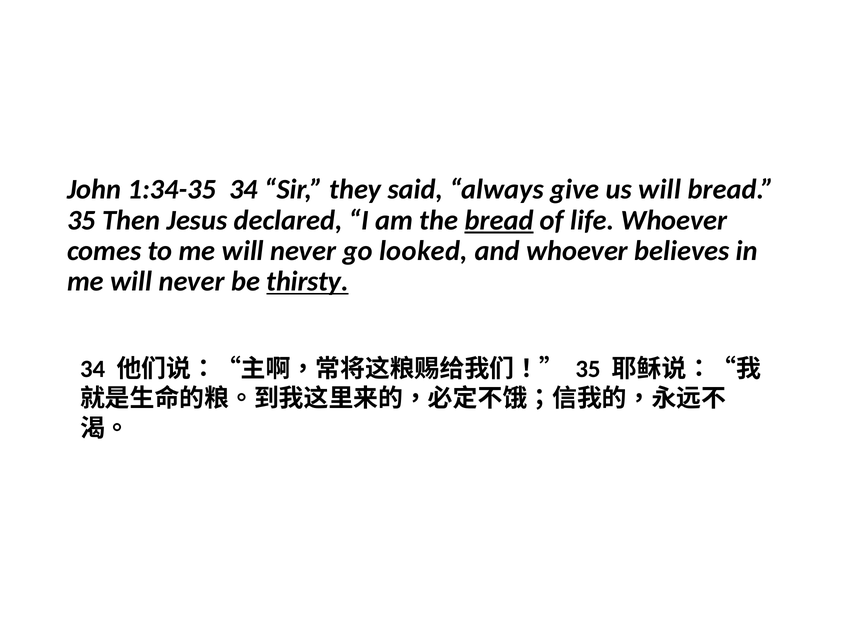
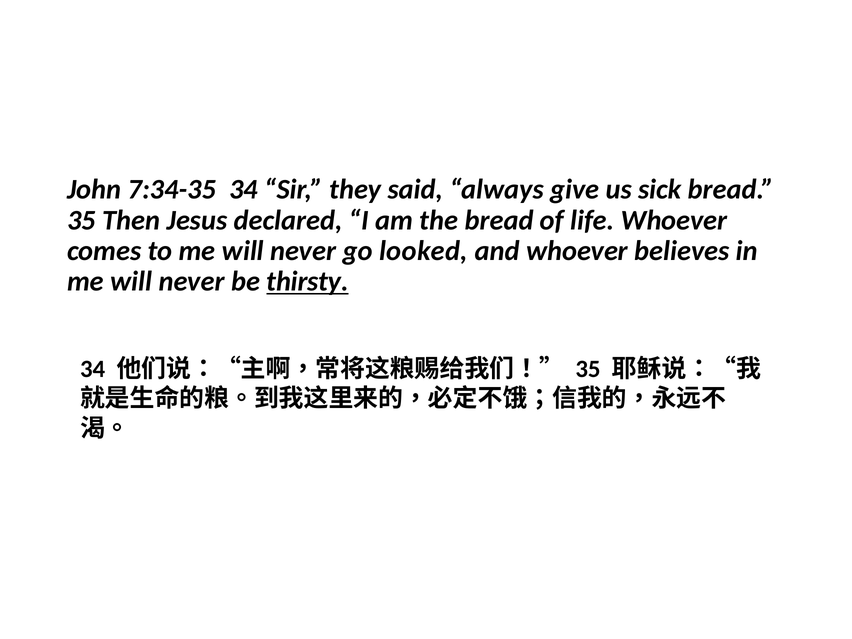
1:34-35: 1:34-35 -> 7:34-35
us will: will -> sick
bread at (499, 220) underline: present -> none
